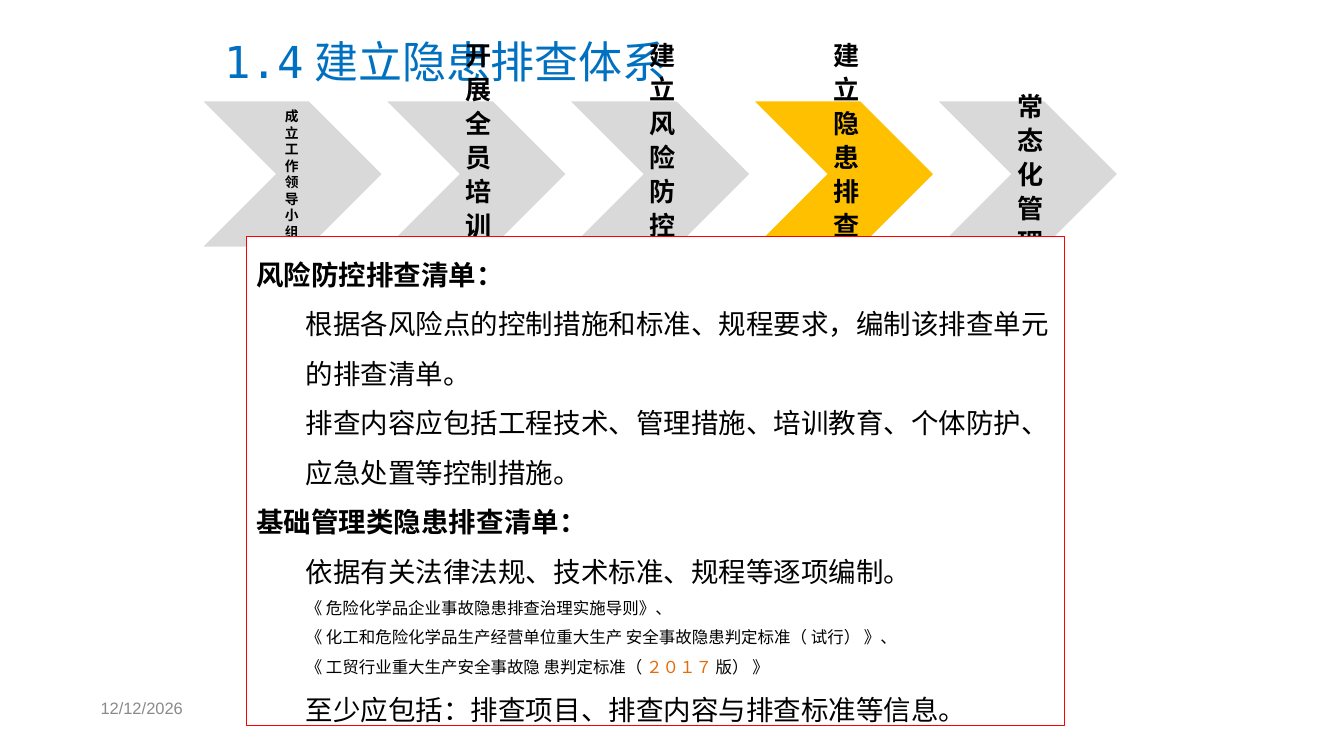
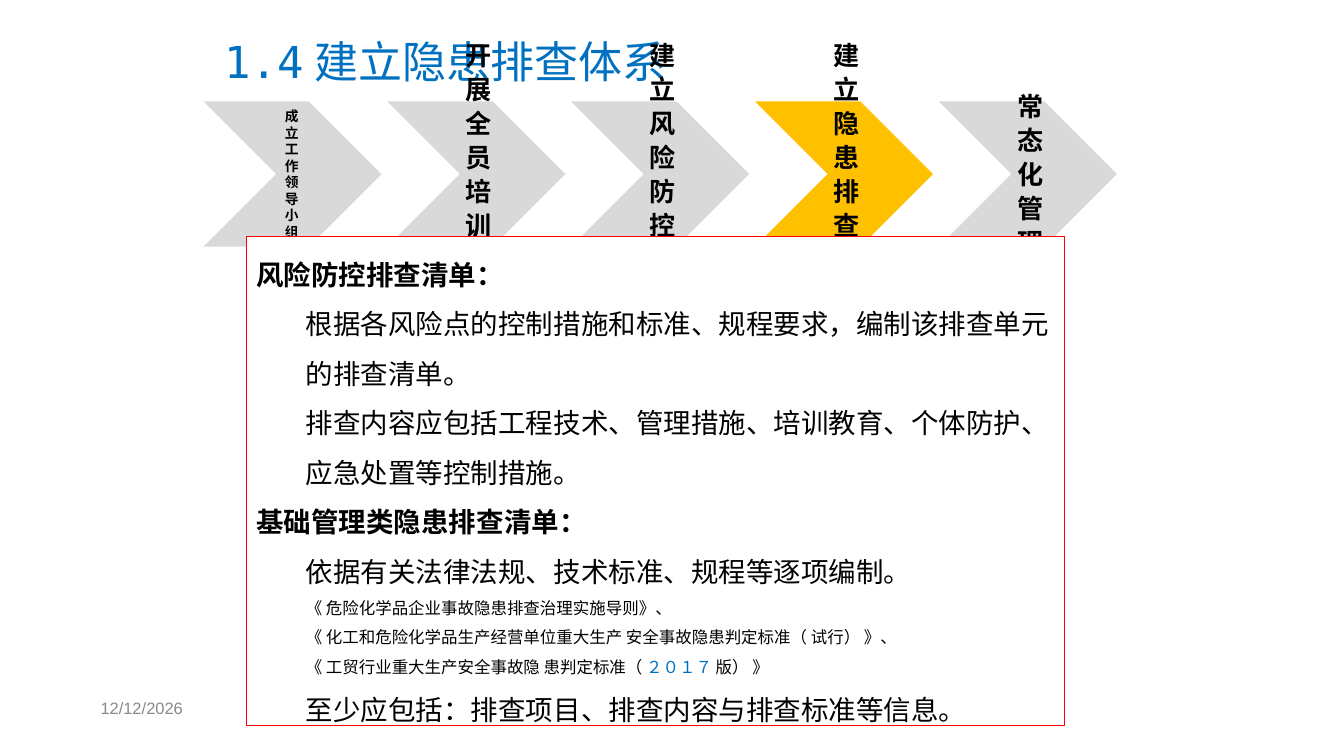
２０１７ colour: orange -> blue
